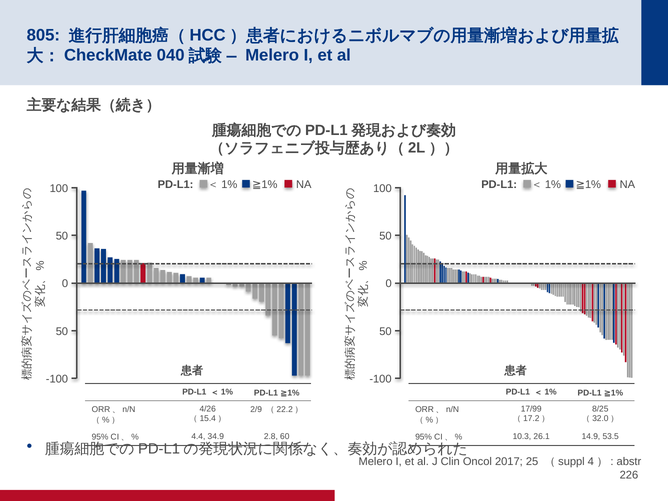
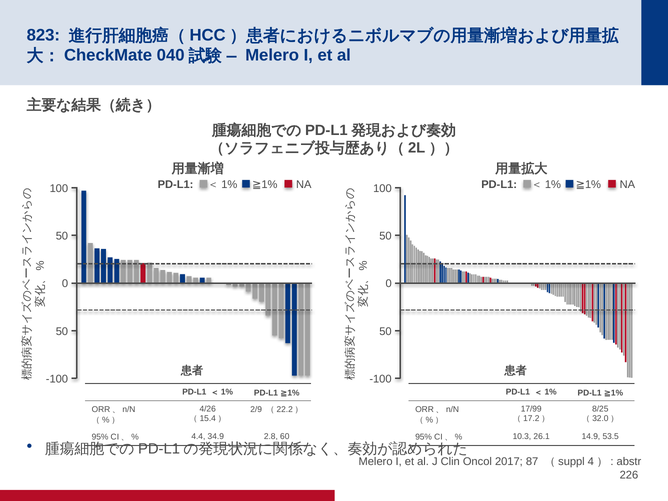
805: 805 -> 823
25: 25 -> 87
